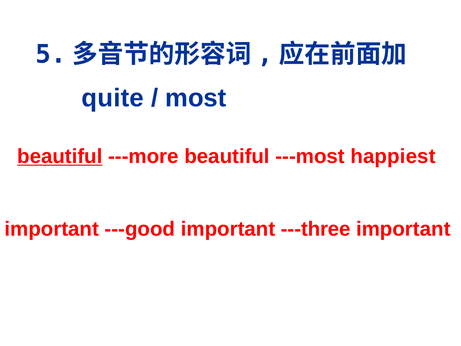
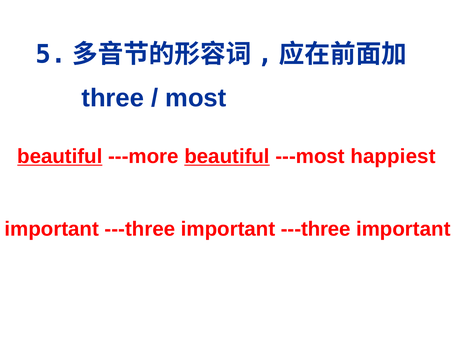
quite: quite -> three
beautiful at (227, 156) underline: none -> present
---good at (140, 229): ---good -> ---three
